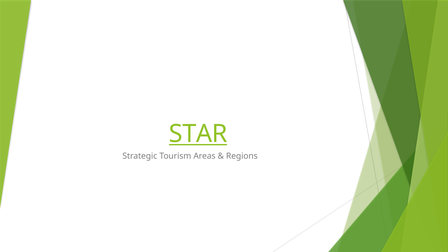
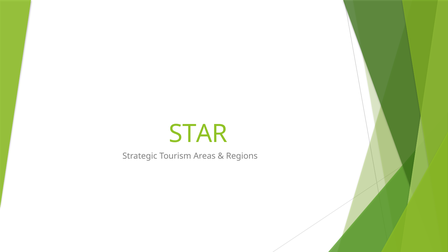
STAR underline: present -> none
